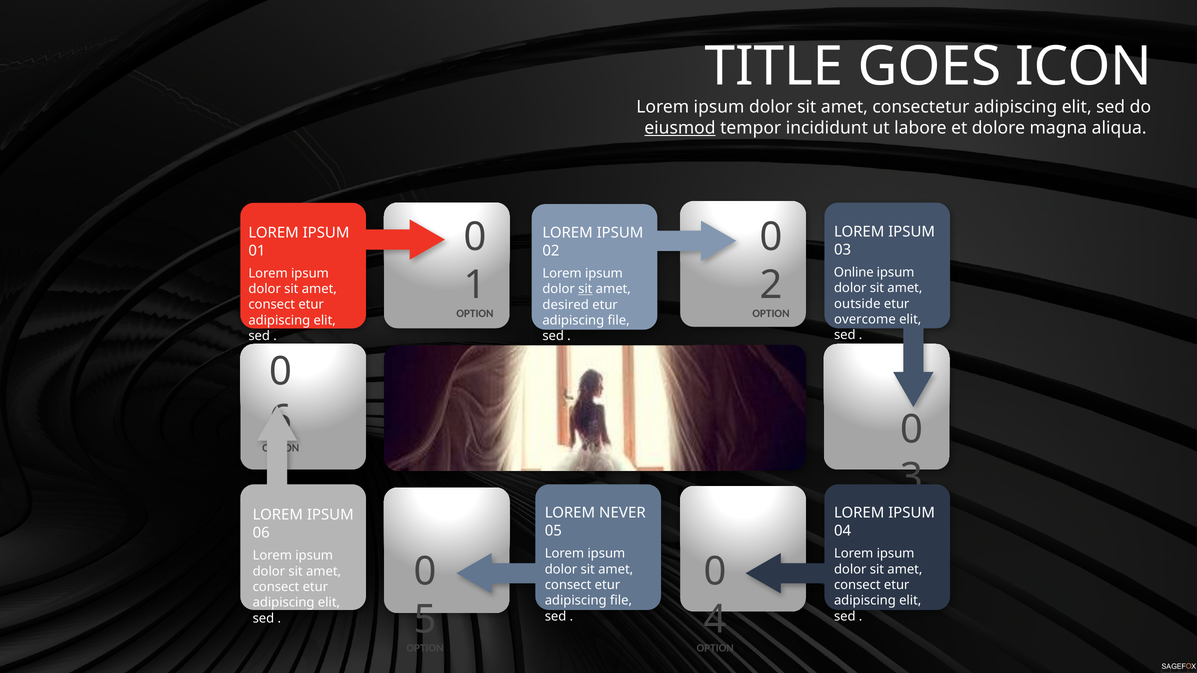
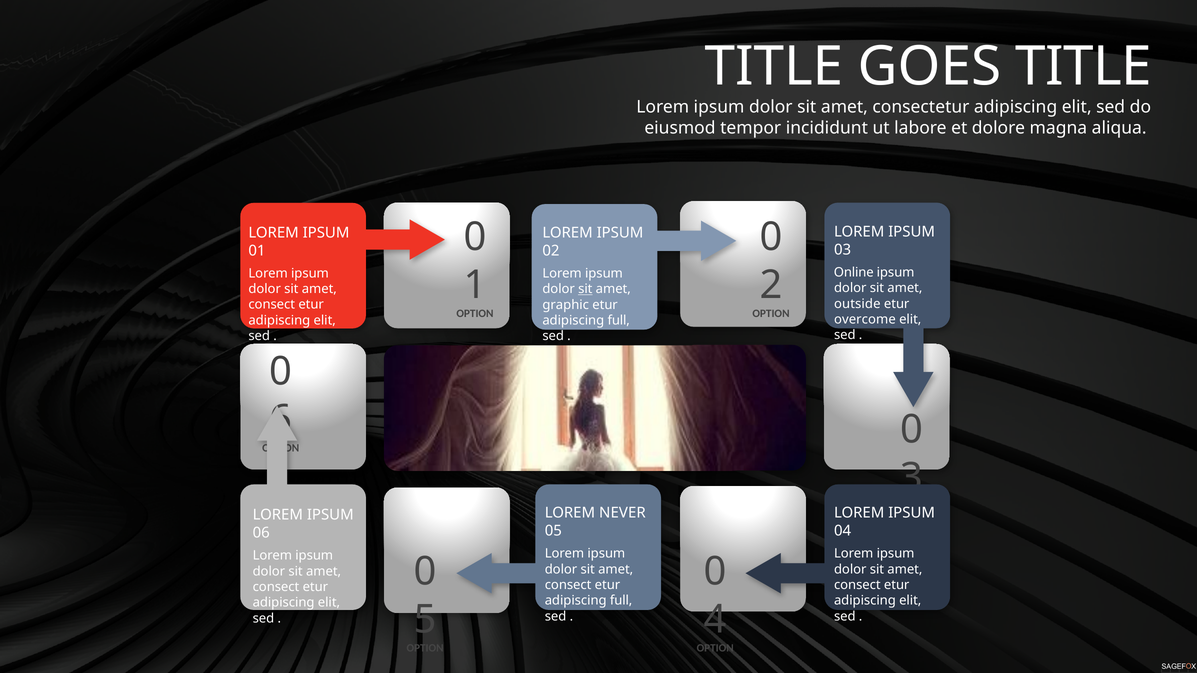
GOES ICON: ICON -> TITLE
eiusmod underline: present -> none
desired: desired -> graphic
file at (619, 321): file -> full
file at (621, 601): file -> full
